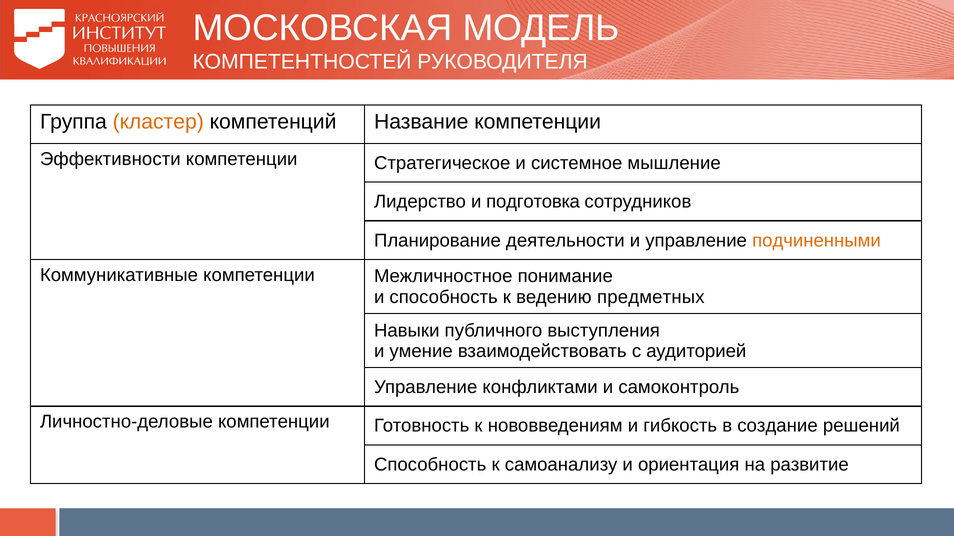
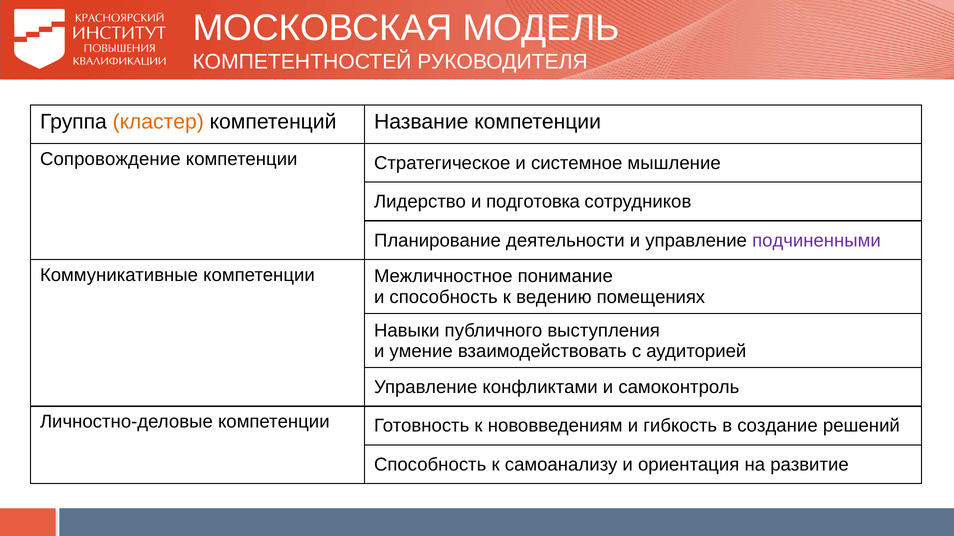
Эффективности: Эффективности -> Сопровождение
подчиненными colour: orange -> purple
предметных: предметных -> помещениях
